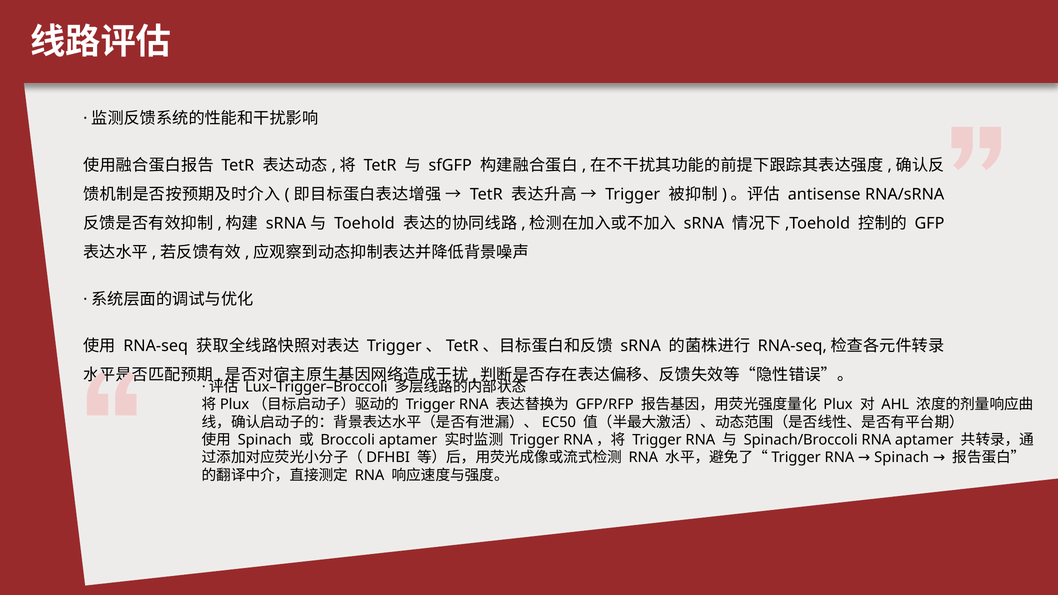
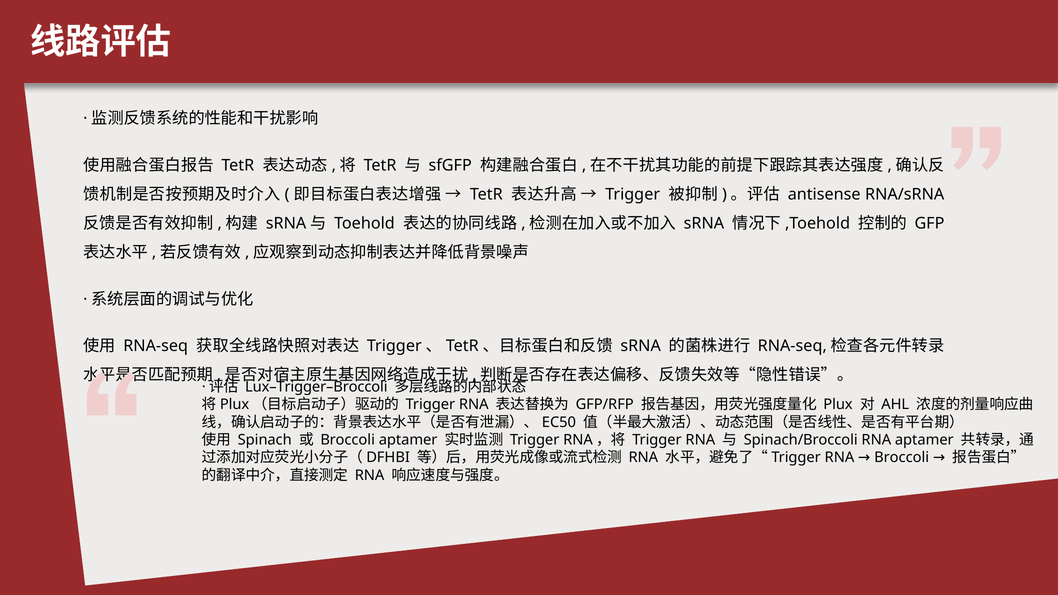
RNA Spinach: Spinach -> Broccoli
